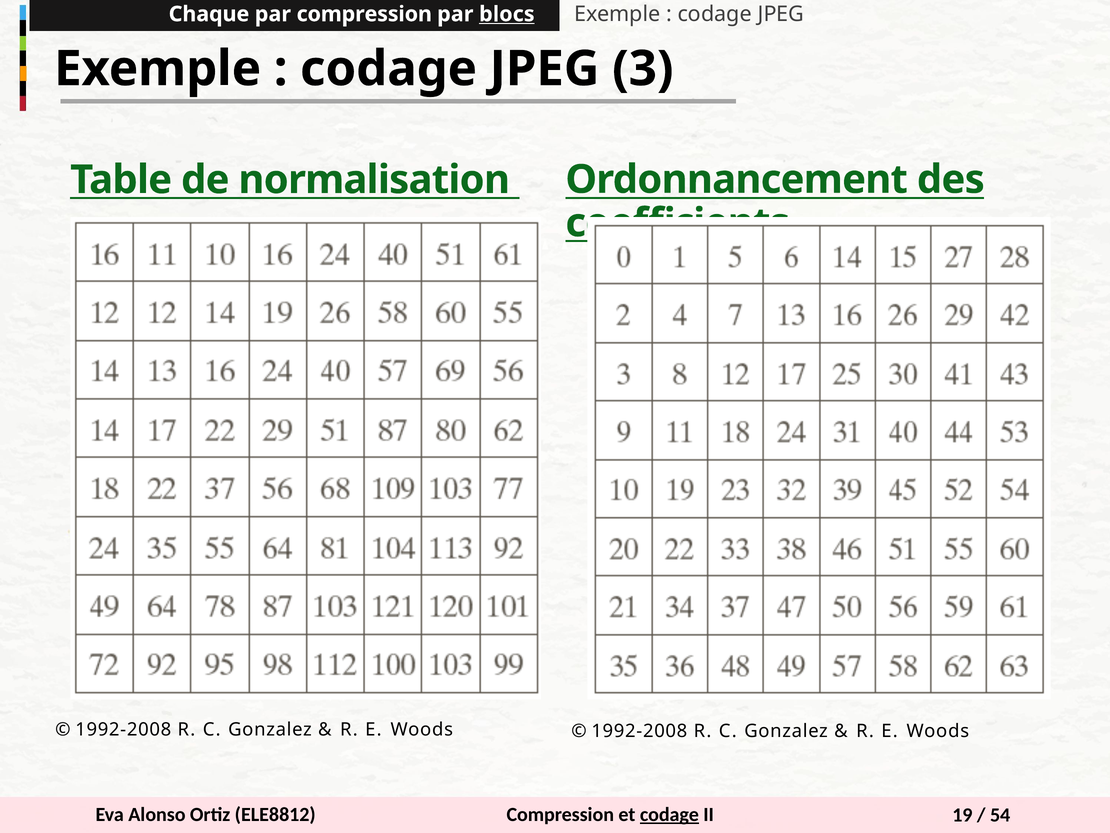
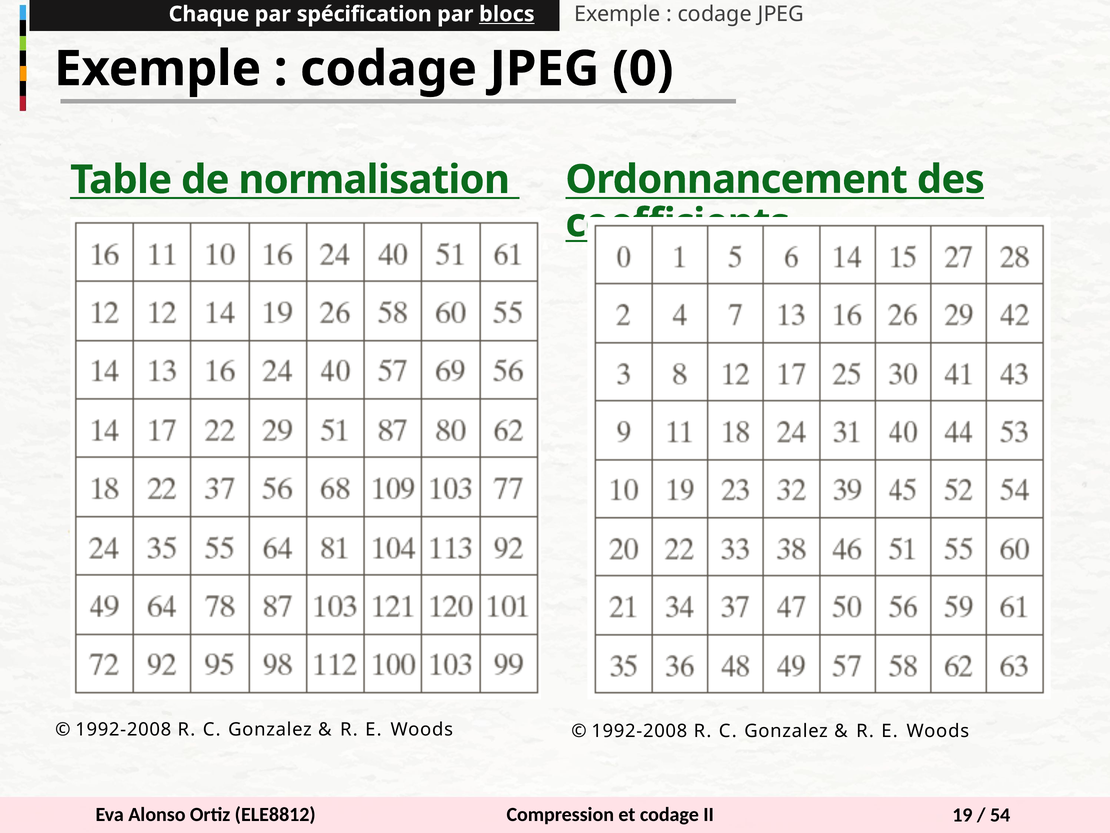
par compression: compression -> spécification
3: 3 -> 0
codage at (669, 814) underline: present -> none
